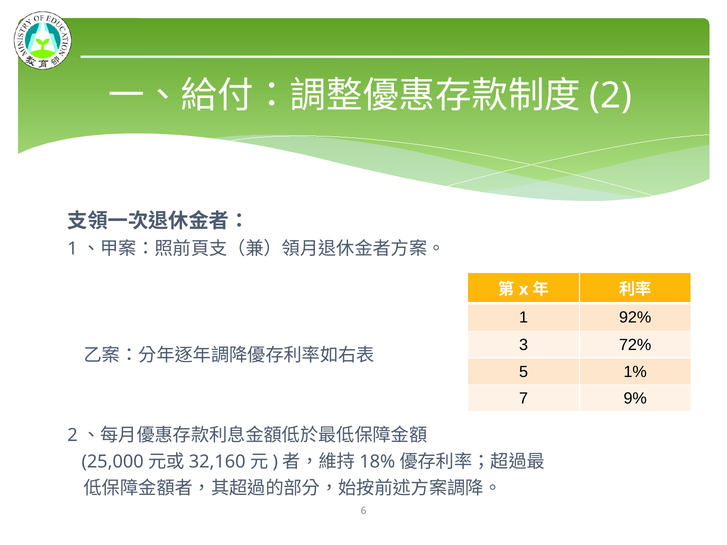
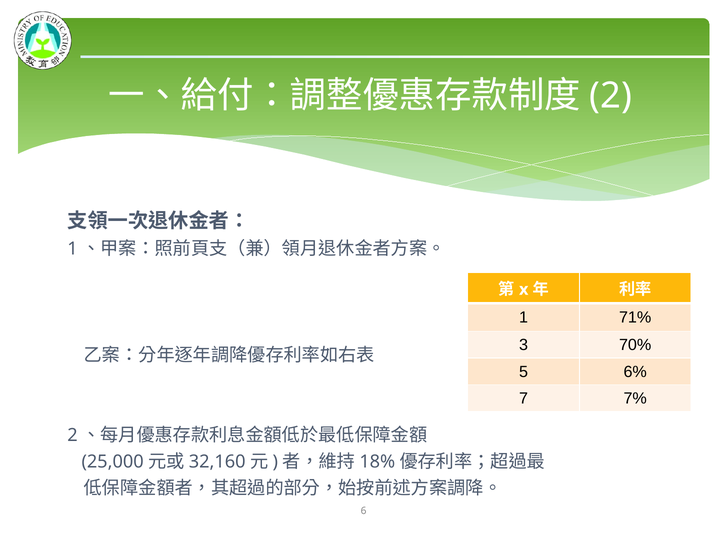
92%: 92% -> 71%
72%: 72% -> 70%
1%: 1% -> 6%
9%: 9% -> 7%
